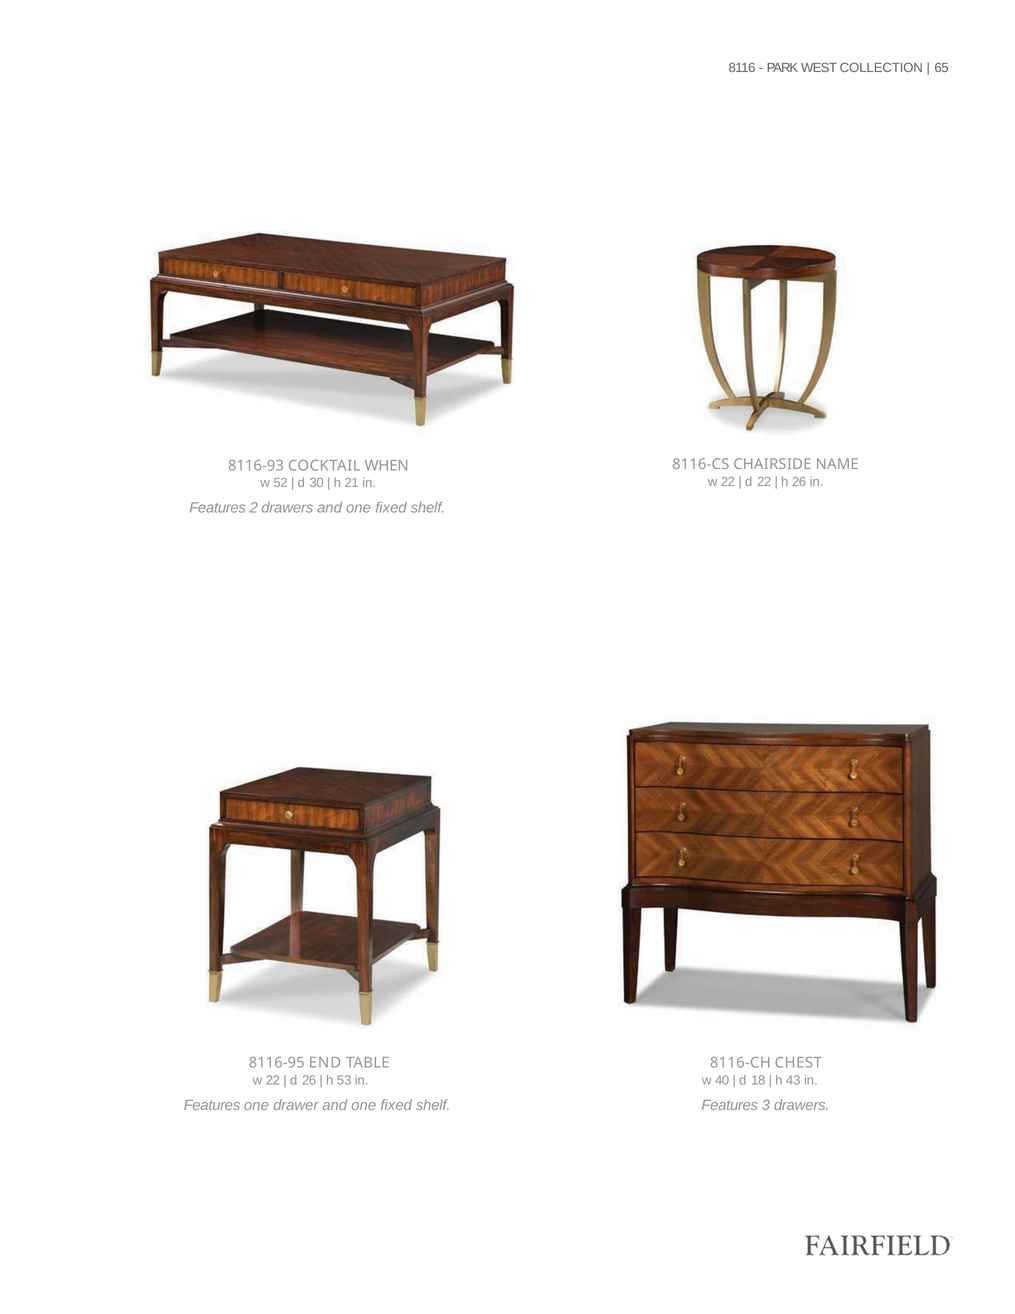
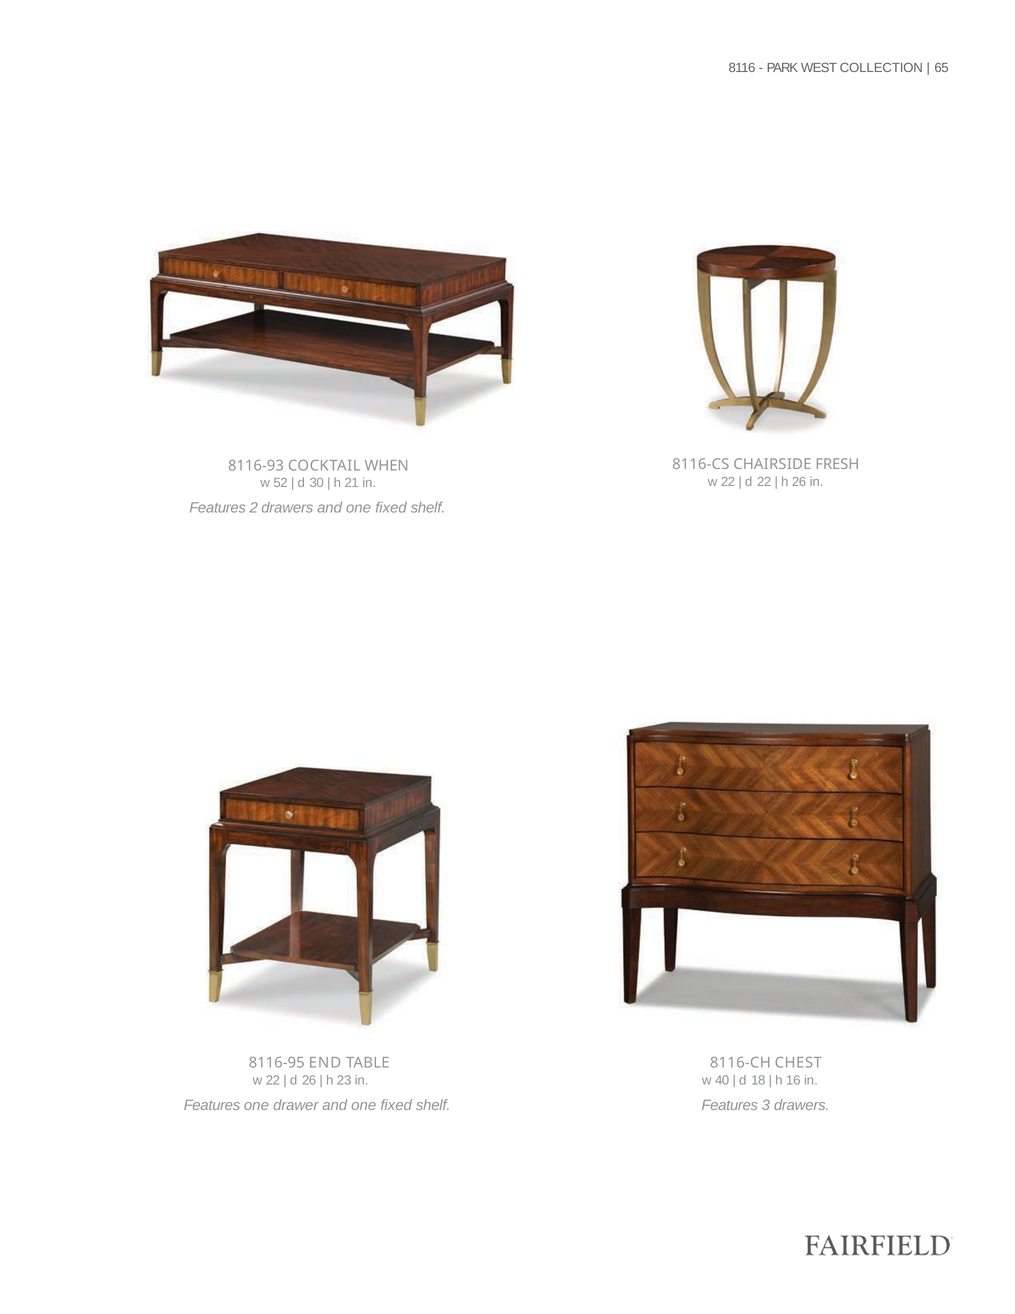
NAME: NAME -> FRESH
53: 53 -> 23
43: 43 -> 16
